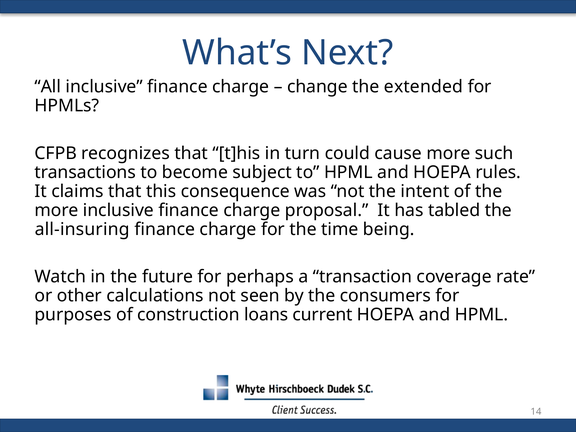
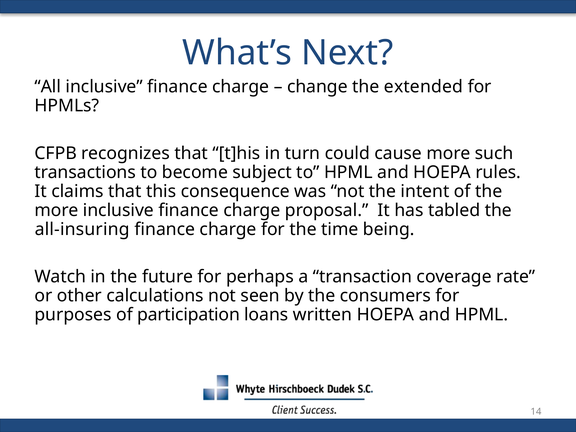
construction: construction -> participation
current: current -> written
